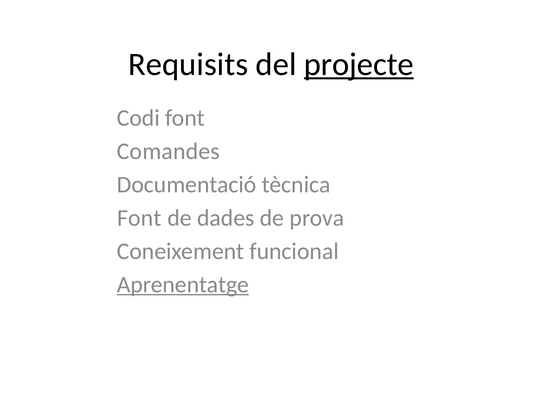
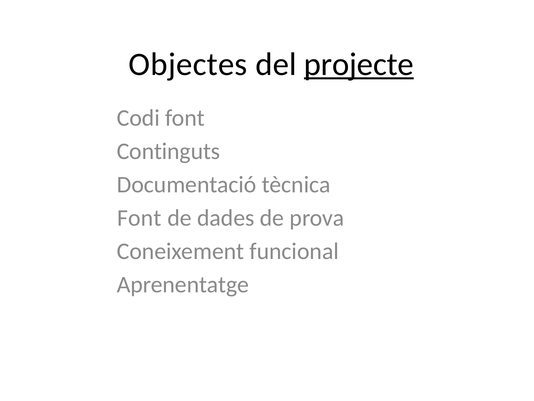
Requisits: Requisits -> Objectes
Comandes: Comandes -> Continguts
Aprenentatge underline: present -> none
